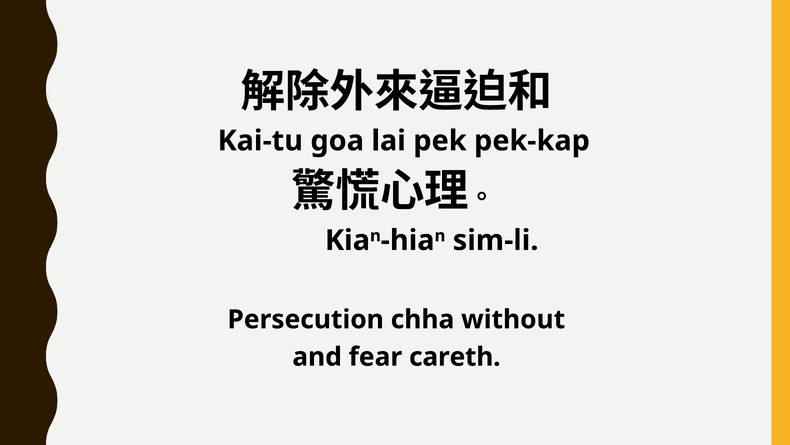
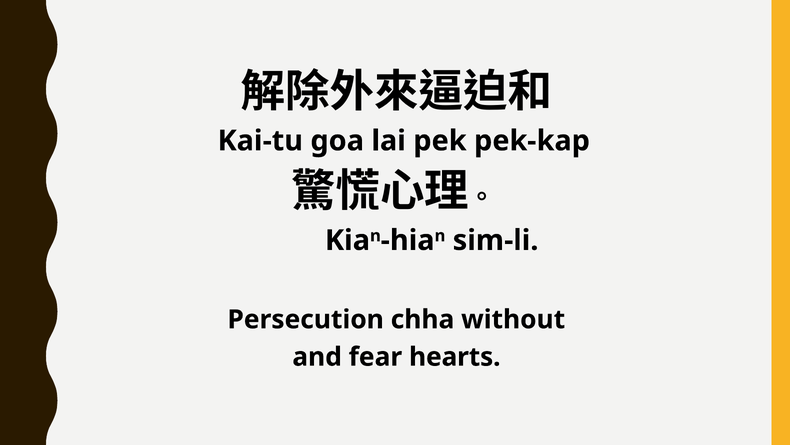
careth: careth -> hearts
